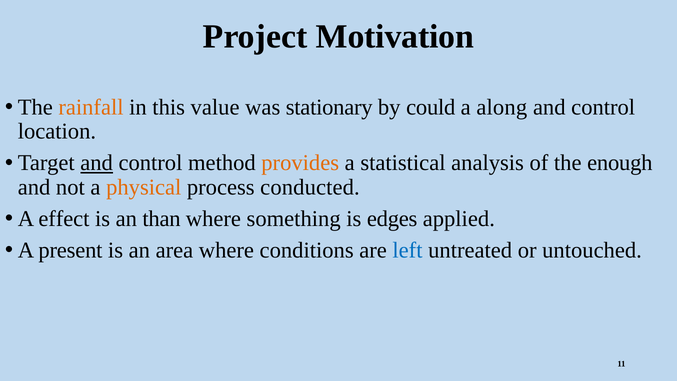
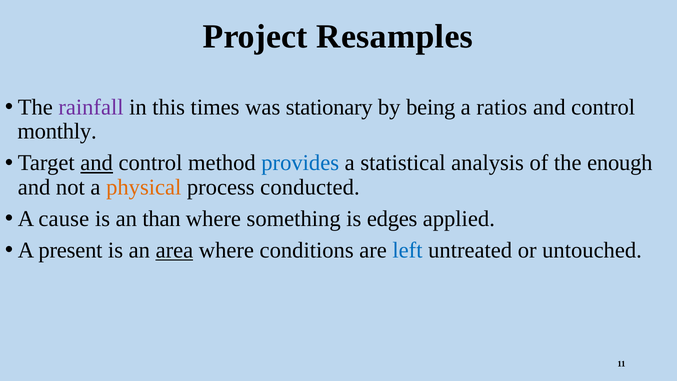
Motivation: Motivation -> Resamples
rainfall colour: orange -> purple
value: value -> times
could: could -> being
along: along -> ratios
location: location -> monthly
provides colour: orange -> blue
effect: effect -> cause
area underline: none -> present
